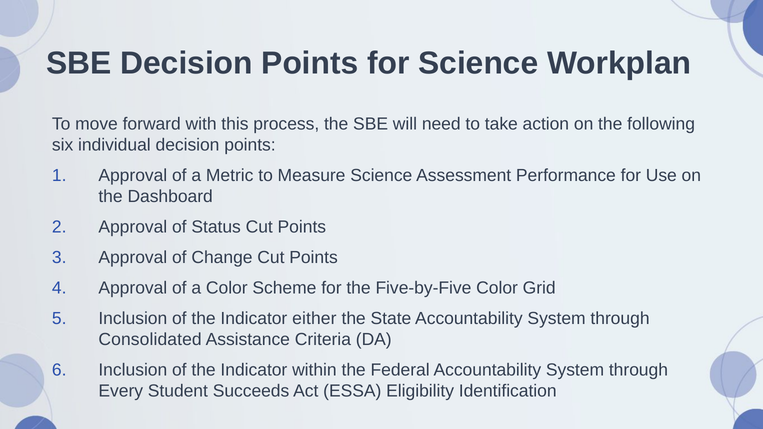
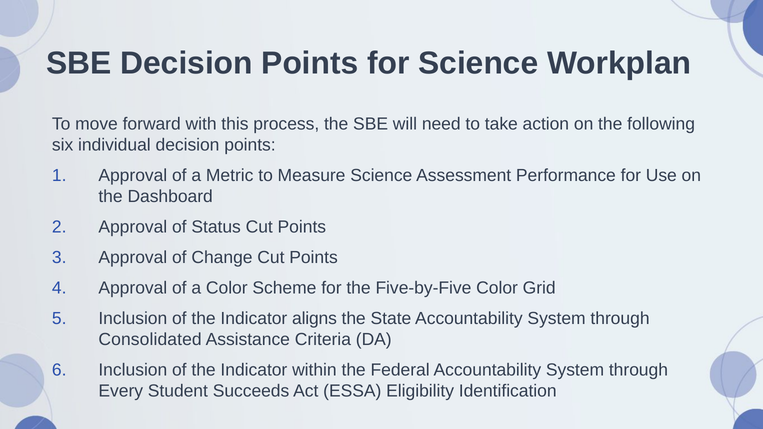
either: either -> aligns
